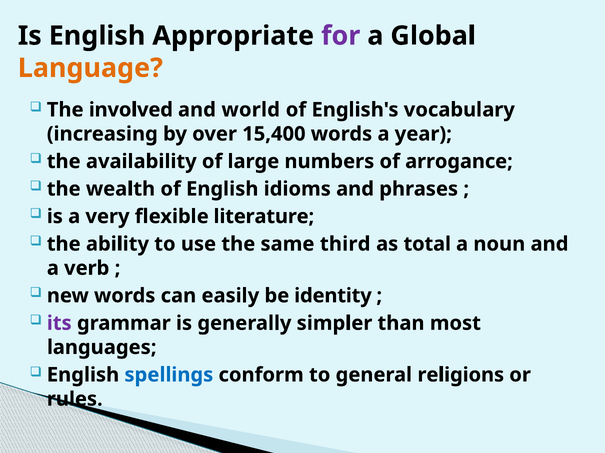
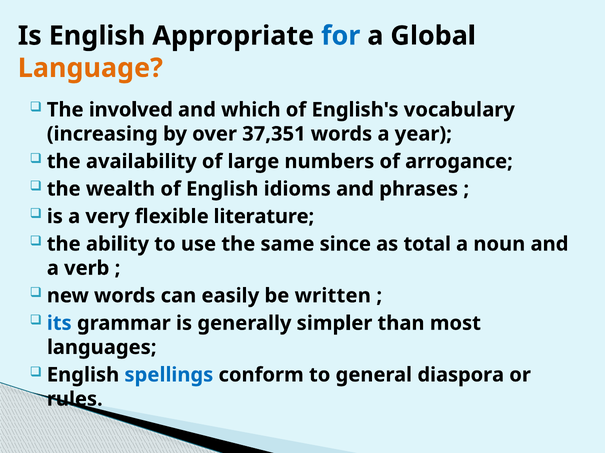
for colour: purple -> blue
world: world -> which
15,400: 15,400 -> 37,351
third: third -> since
identity: identity -> written
its colour: purple -> blue
religions: religions -> diaspora
